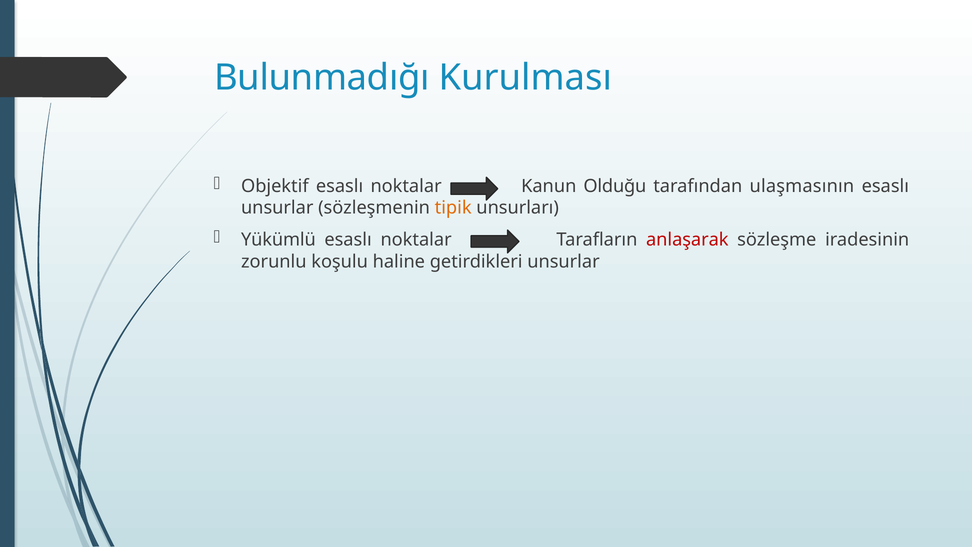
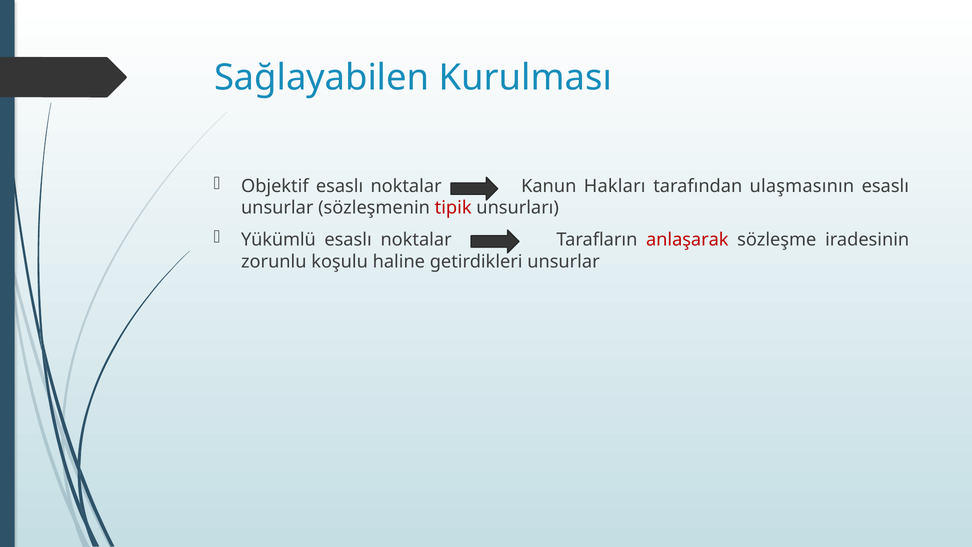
Bulunmadığı: Bulunmadığı -> Sağlayabilen
Olduğu: Olduğu -> Hakları
tipik colour: orange -> red
